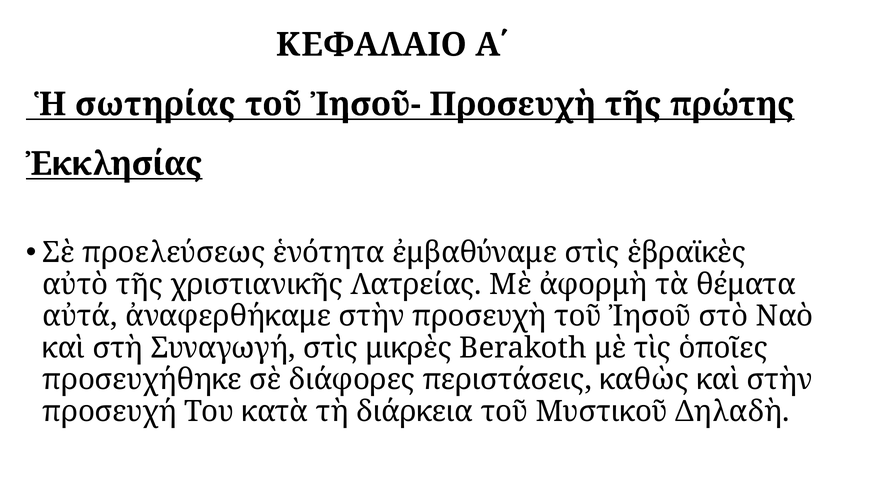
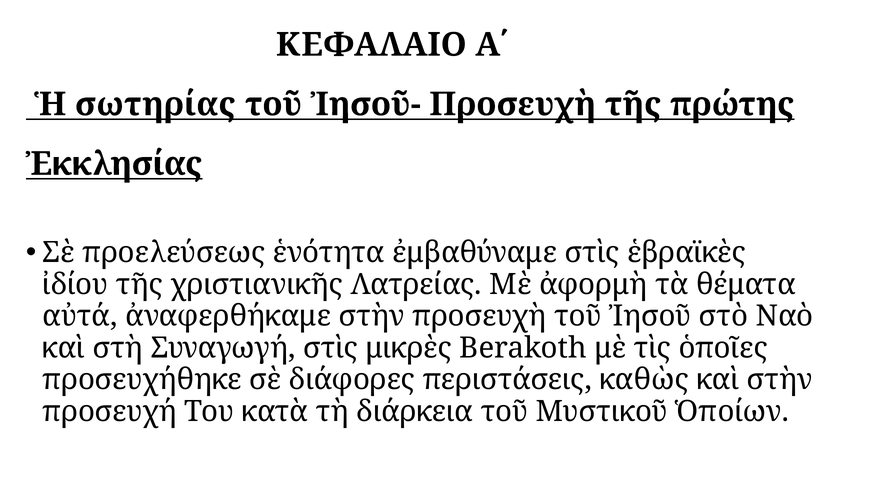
αὐτὸ: αὐτὸ -> ἰδίου
Δηλαδὴ: Δηλαδὴ -> Ὁποίων
